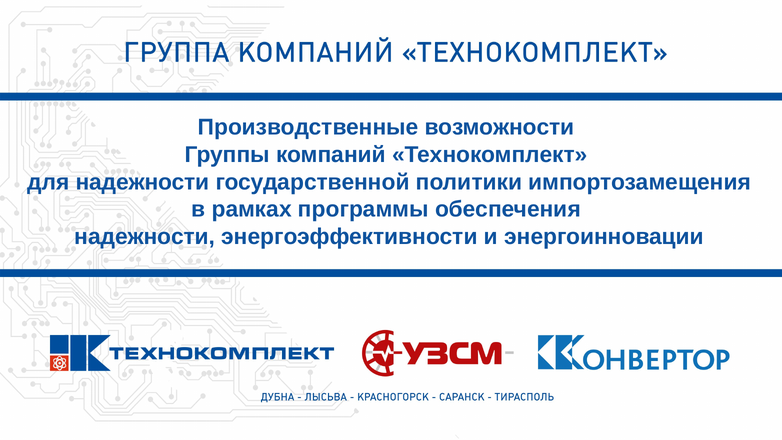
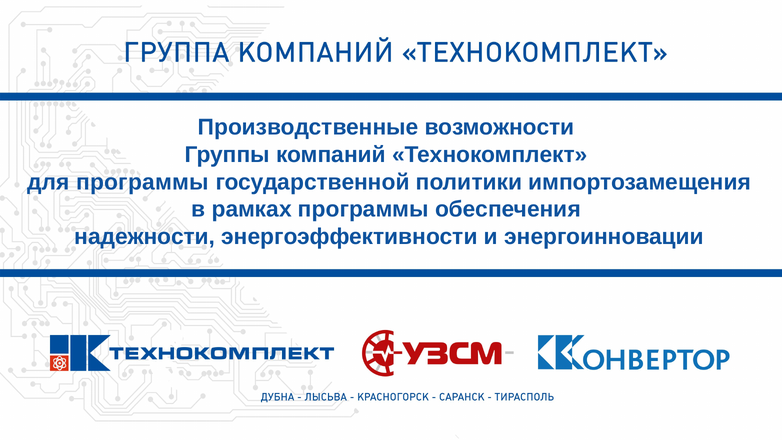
для надежности: надежности -> программы
